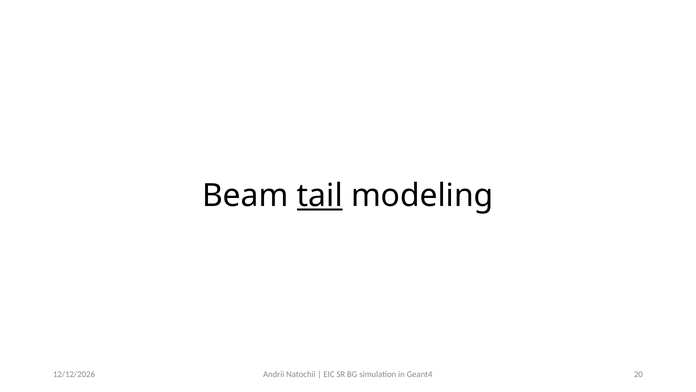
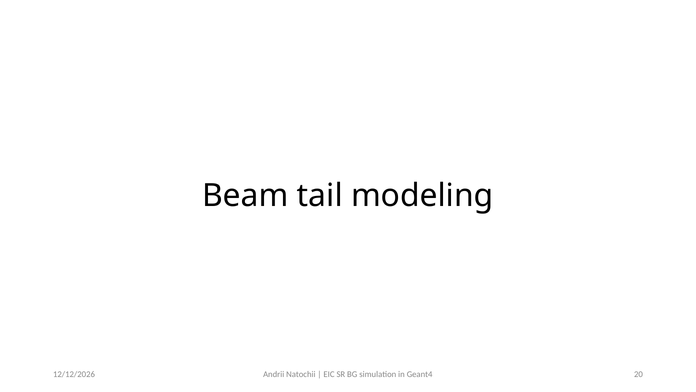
tail underline: present -> none
